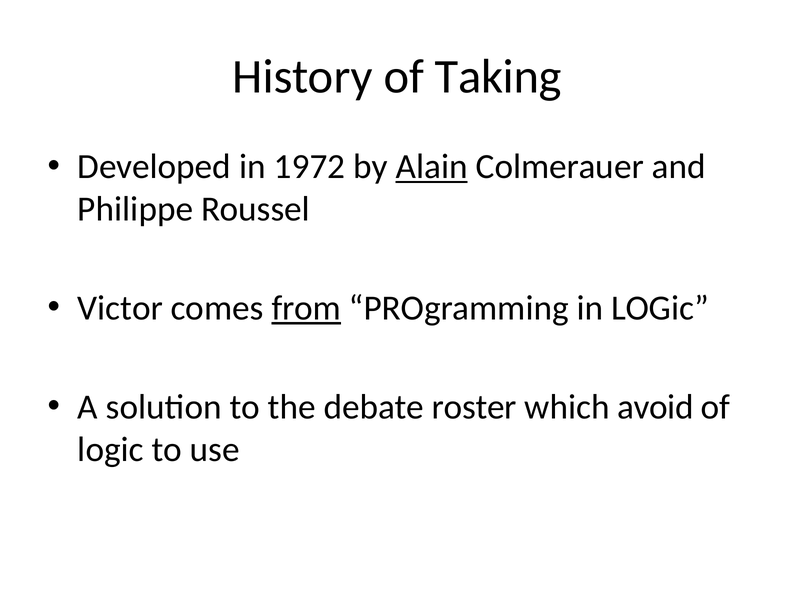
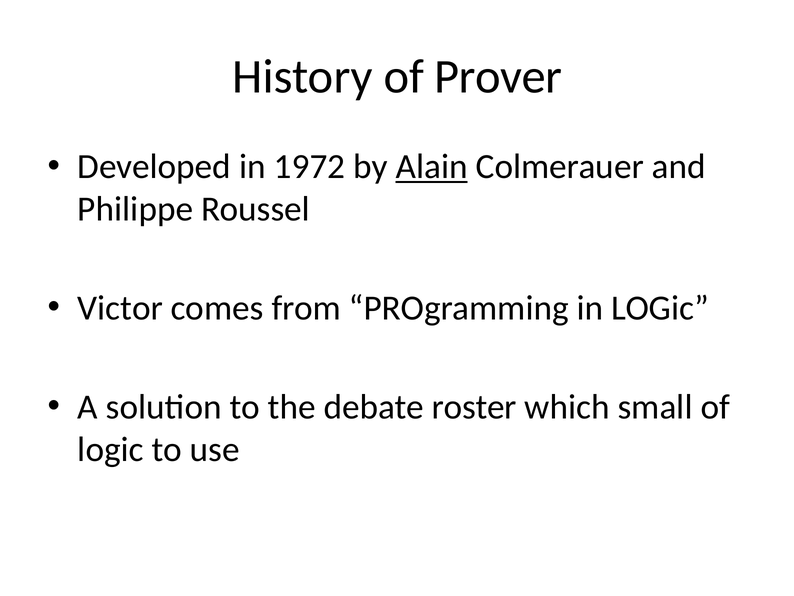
Taking: Taking -> Prover
from underline: present -> none
avoid: avoid -> small
